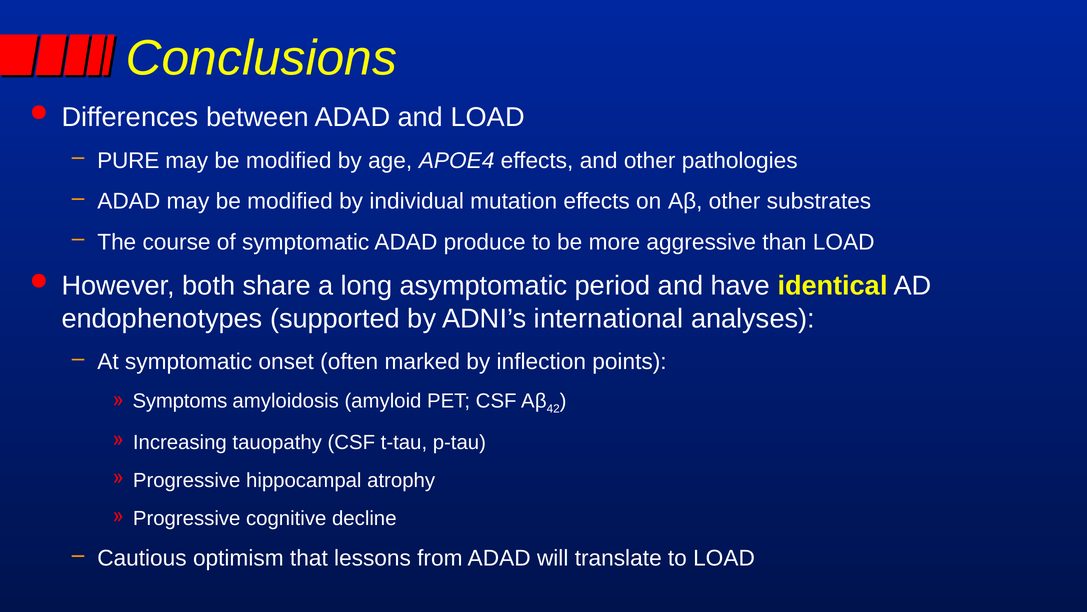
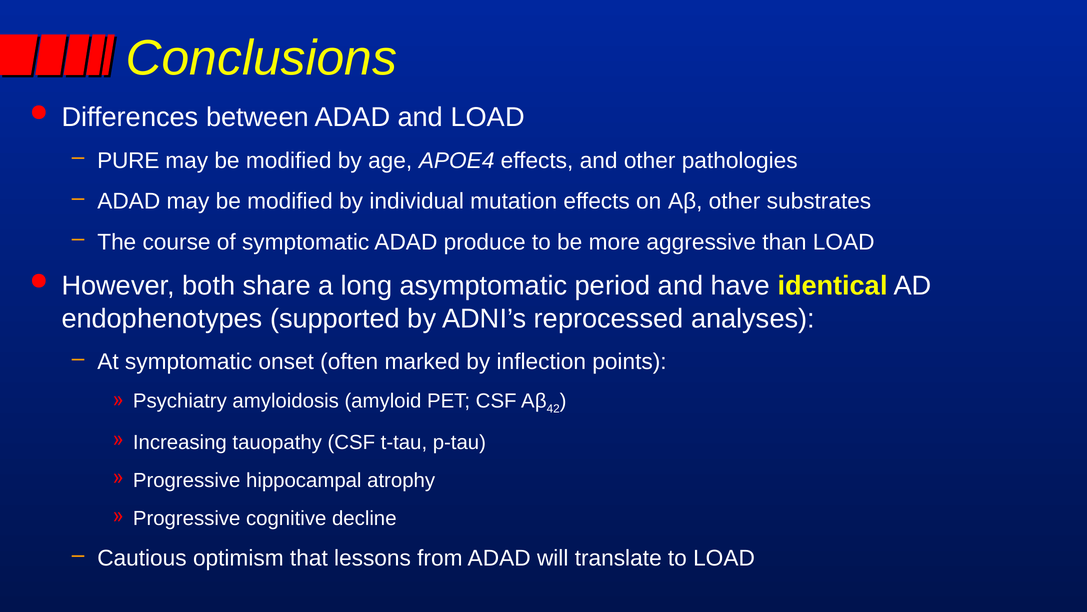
international: international -> reprocessed
Symptoms: Symptoms -> Psychiatry
